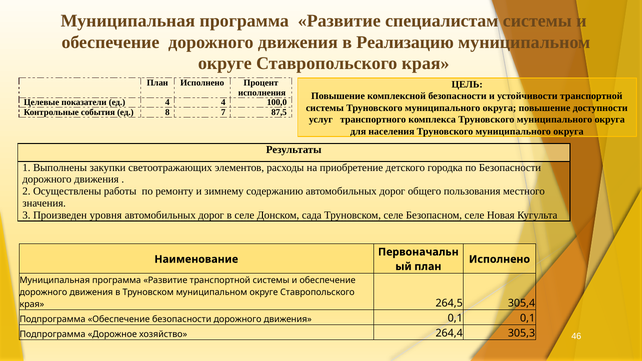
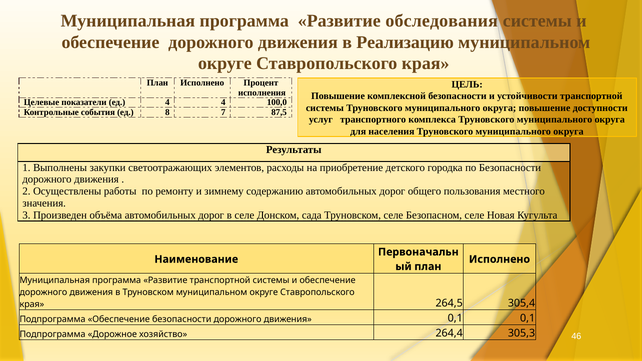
специалистам: специалистам -> обследования
уровня: уровня -> объёма
